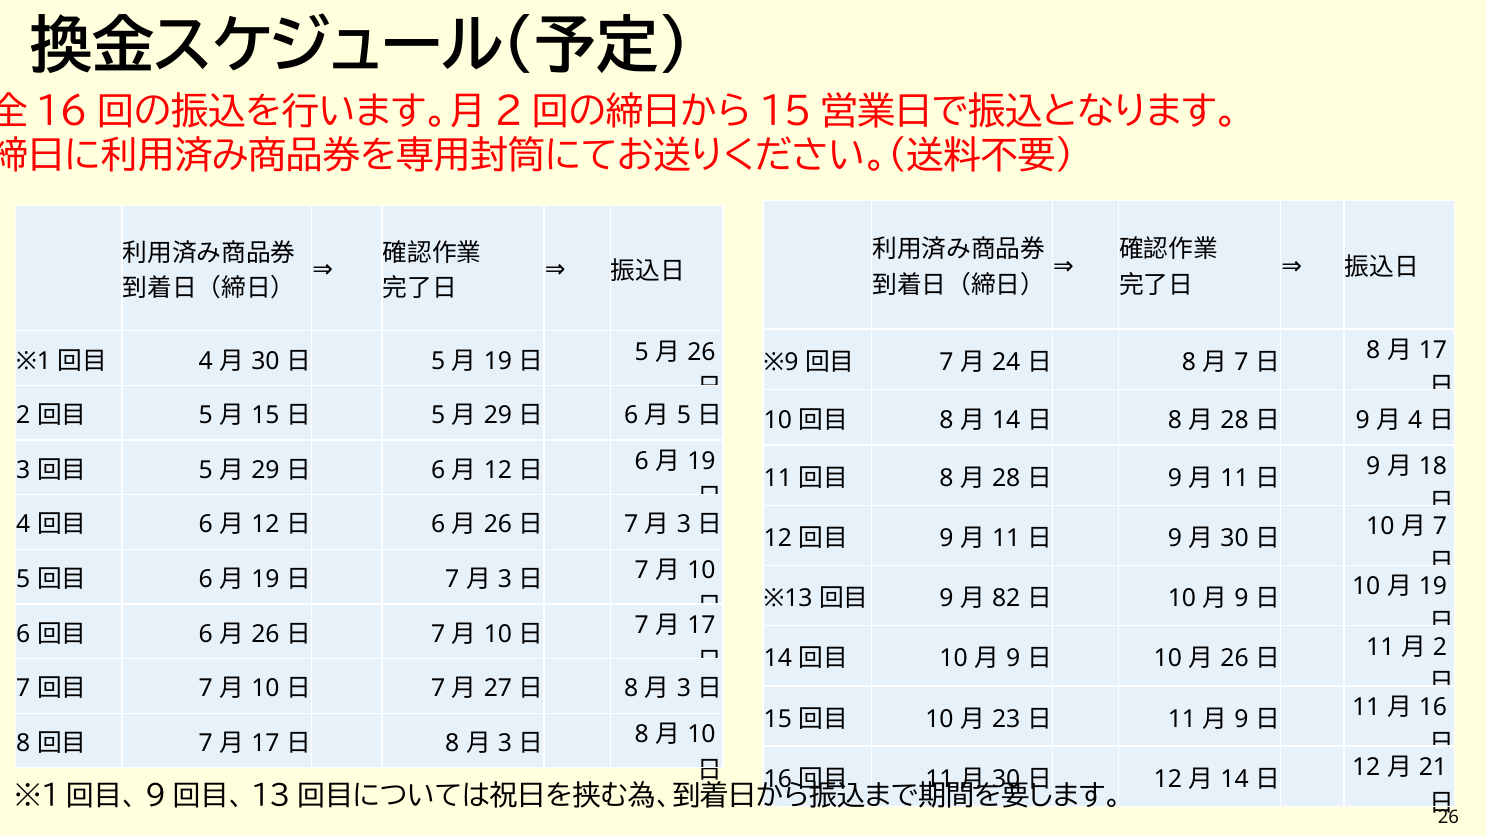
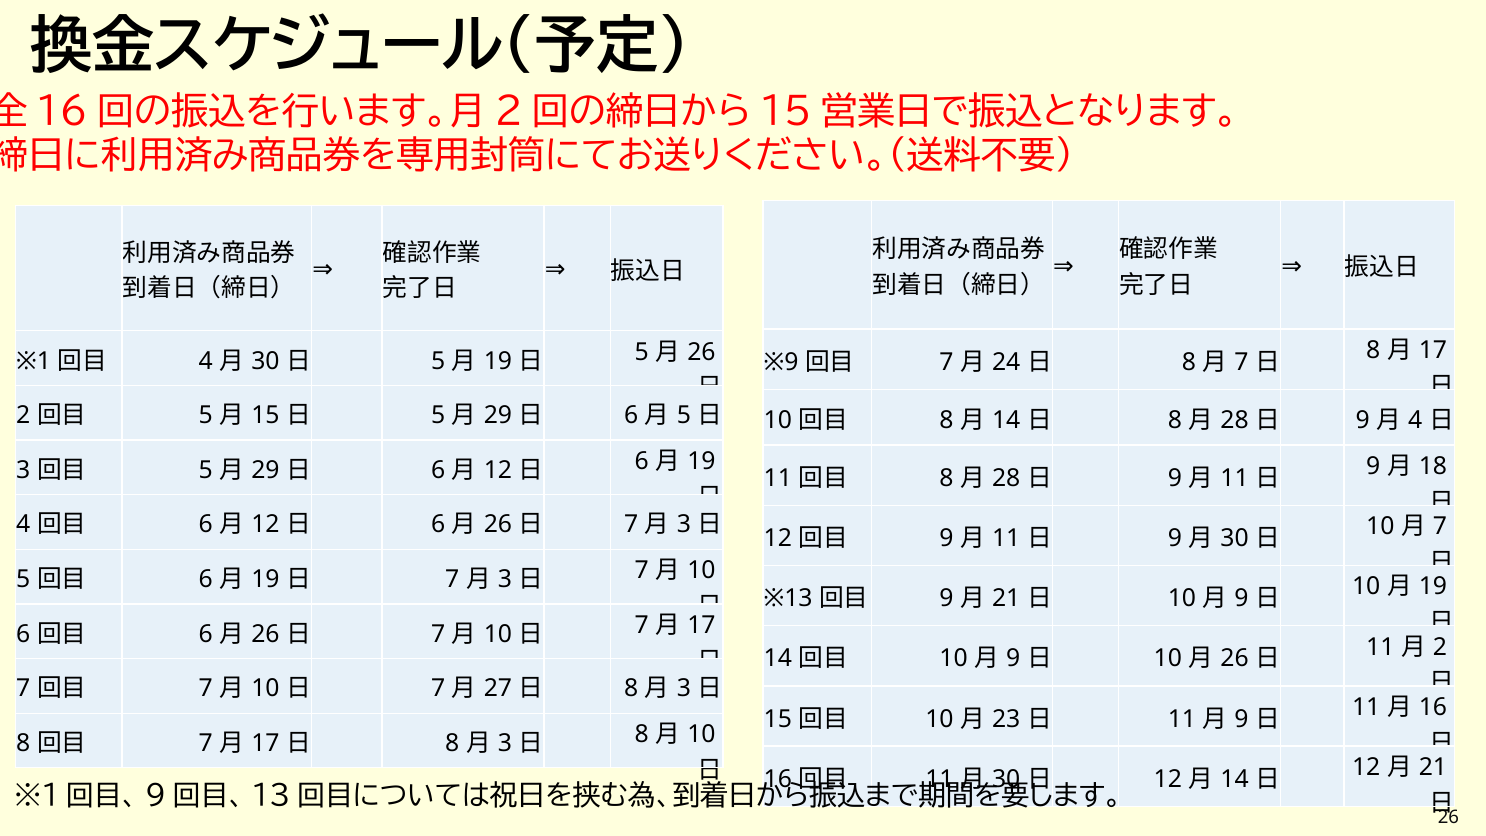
82 at (1006, 598): 82 -> 21
